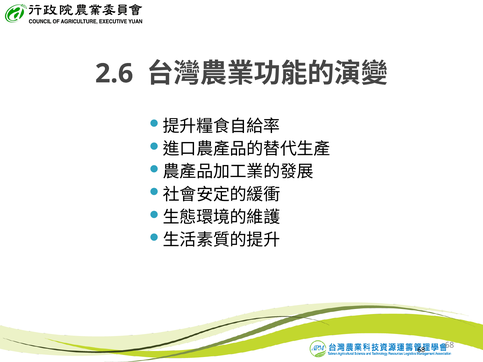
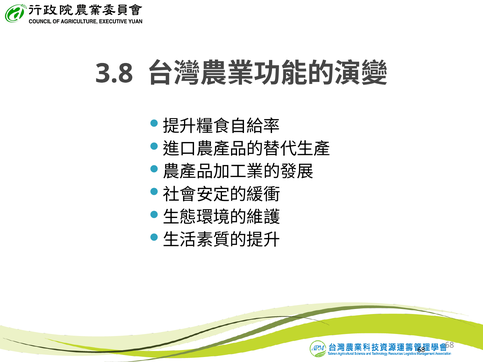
2.6: 2.6 -> 3.8
